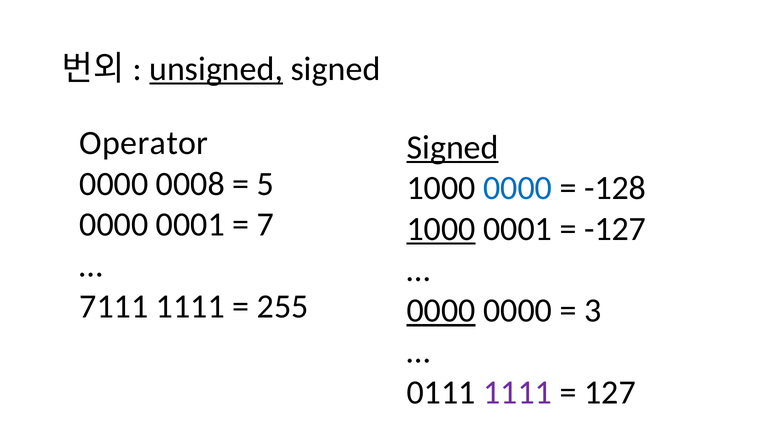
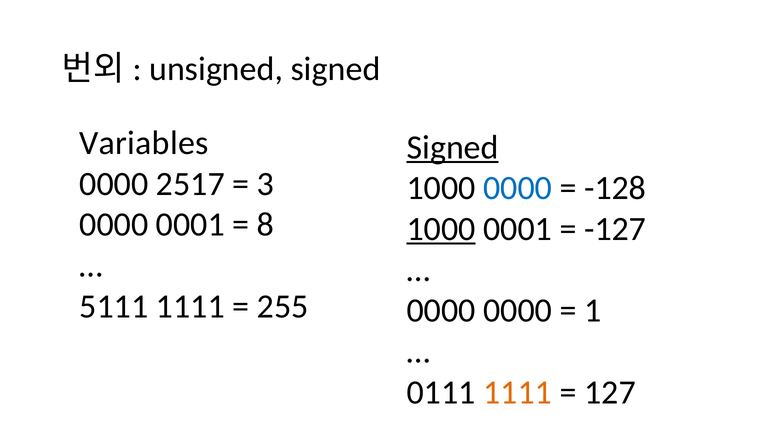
unsigned underline: present -> none
Operator: Operator -> Variables
0008: 0008 -> 2517
5: 5 -> 3
7: 7 -> 8
7111: 7111 -> 5111
0000 at (441, 310) underline: present -> none
3: 3 -> 1
1111 at (518, 392) colour: purple -> orange
